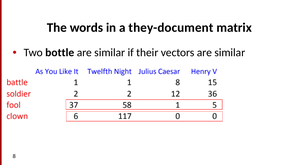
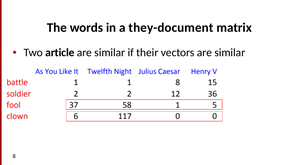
bottle: bottle -> article
